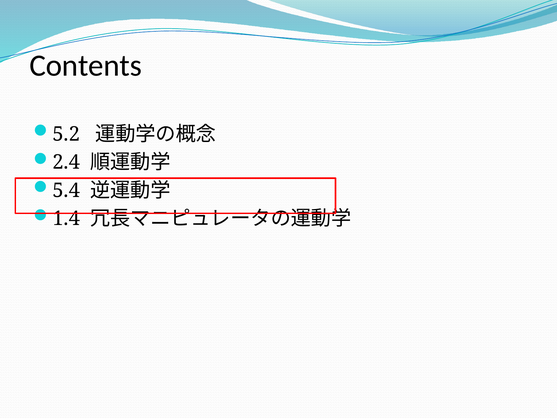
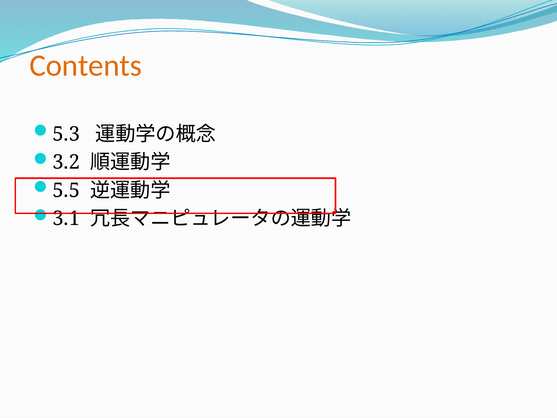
Contents colour: black -> orange
5.2: 5.2 -> 5.3
2.4: 2.4 -> 3.2
5.4: 5.4 -> 5.5
1.4: 1.4 -> 3.1
